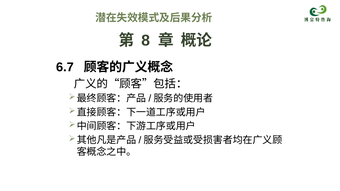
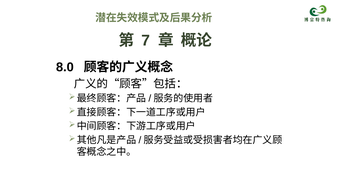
8: 8 -> 7
6.7: 6.7 -> 8.0
